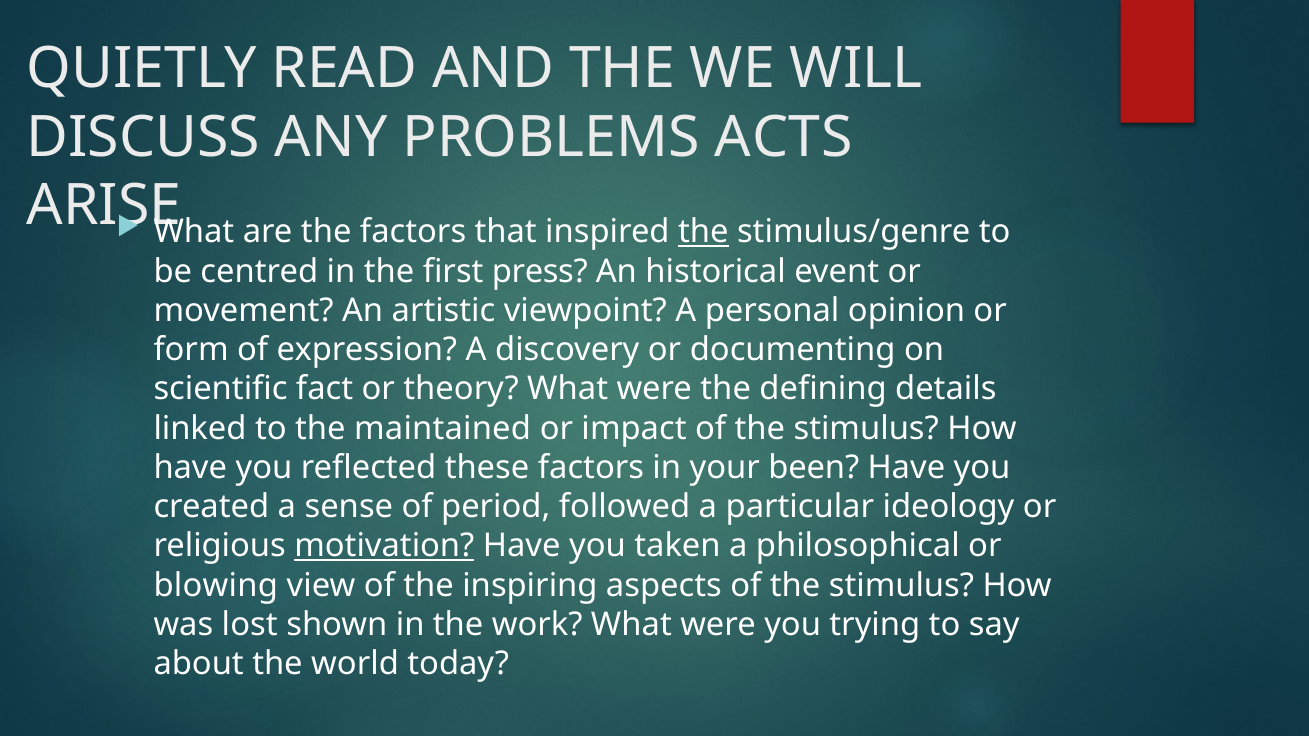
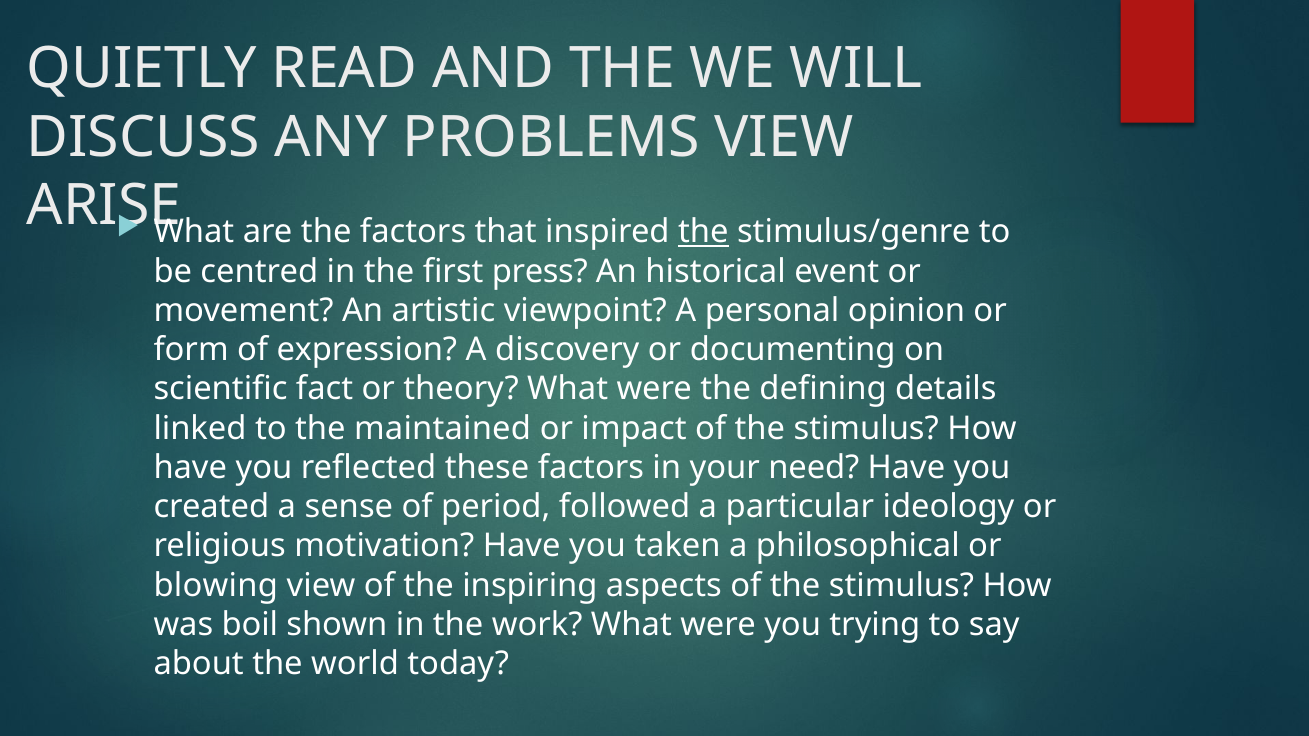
PROBLEMS ACTS: ACTS -> VIEW
been: been -> need
motivation underline: present -> none
lost: lost -> boil
